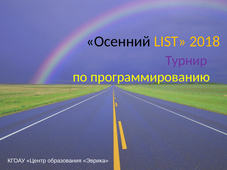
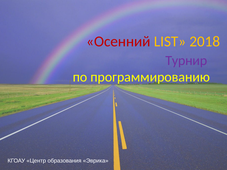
Осенний colour: black -> red
